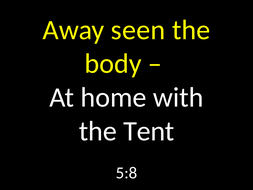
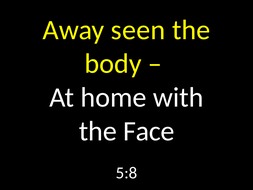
Tent: Tent -> Face
